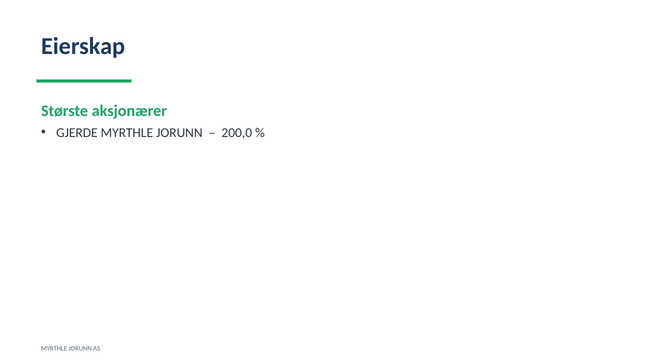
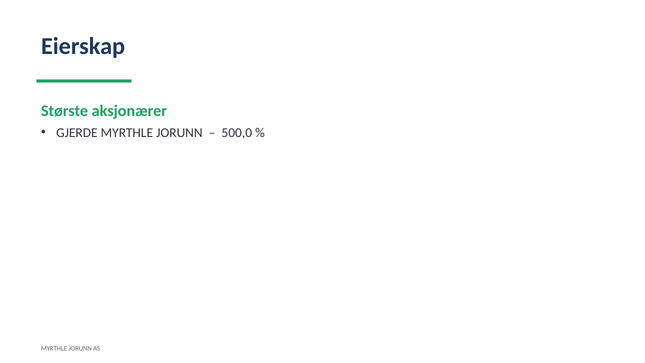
200,0: 200,0 -> 500,0
